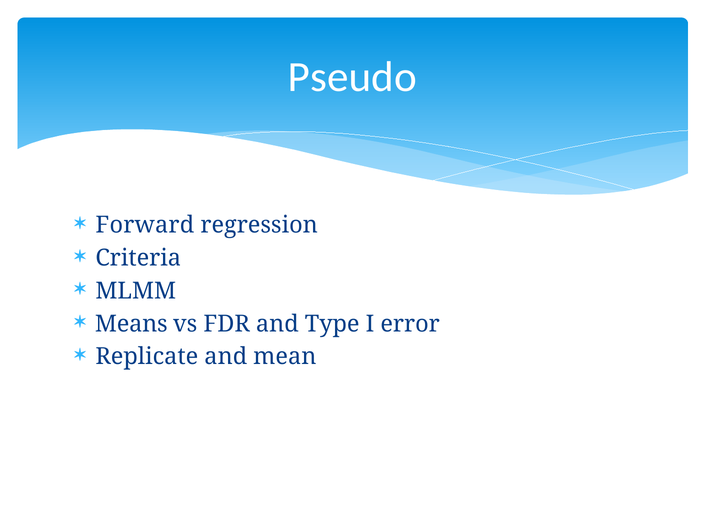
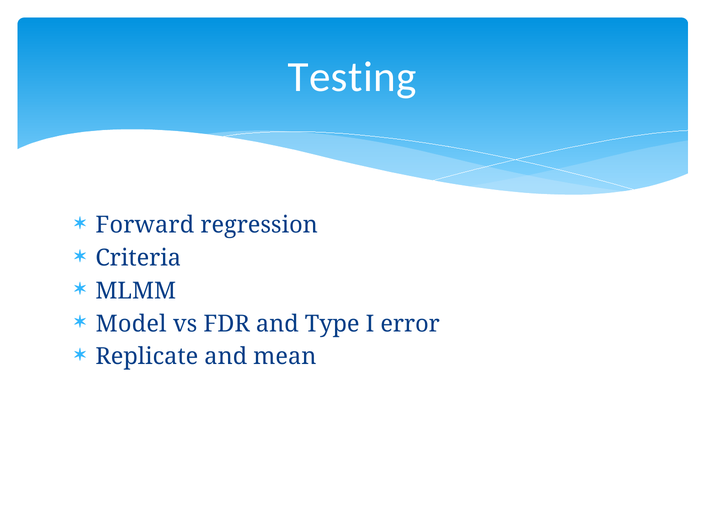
Pseudo: Pseudo -> Testing
Means: Means -> Model
